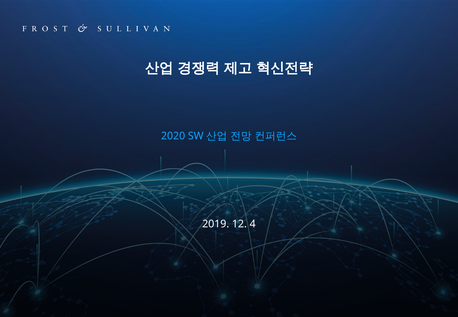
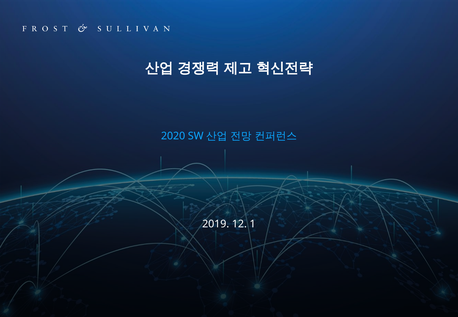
4: 4 -> 1
